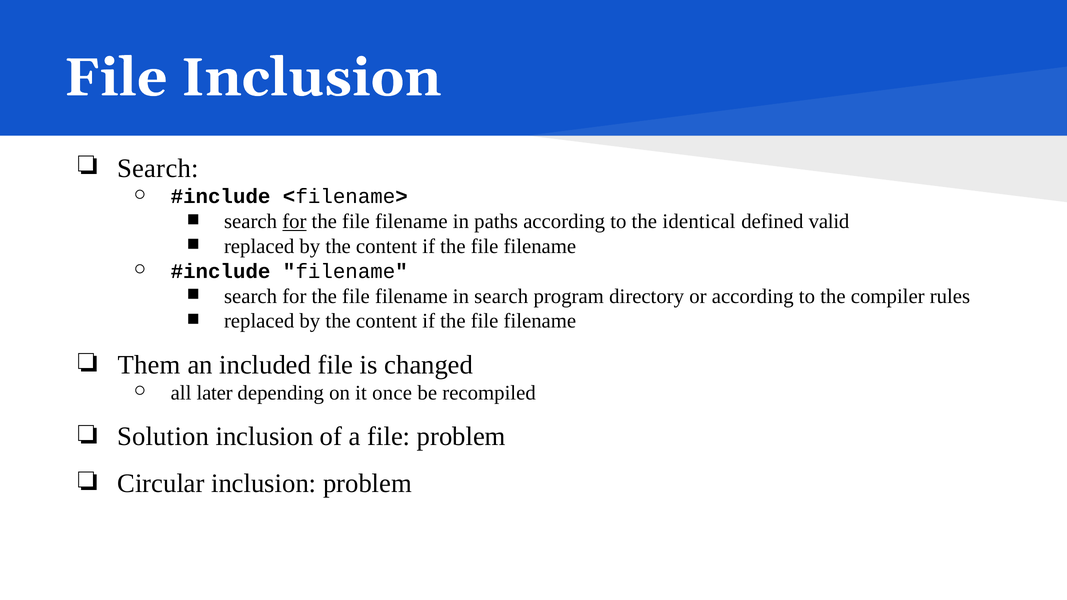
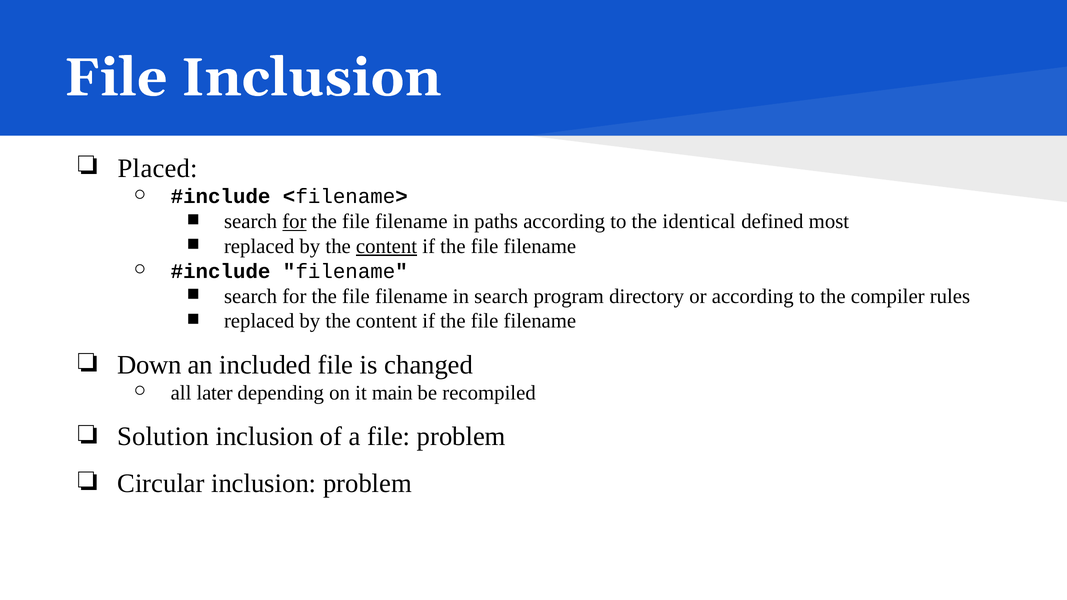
Search at (158, 169): Search -> Placed
valid: valid -> most
content at (387, 246) underline: none -> present
Them: Them -> Down
once: once -> main
